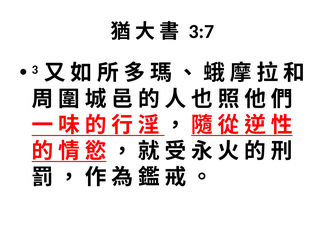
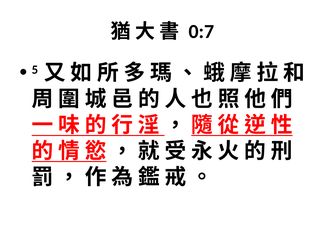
3:7: 3:7 -> 0:7
3: 3 -> 5
